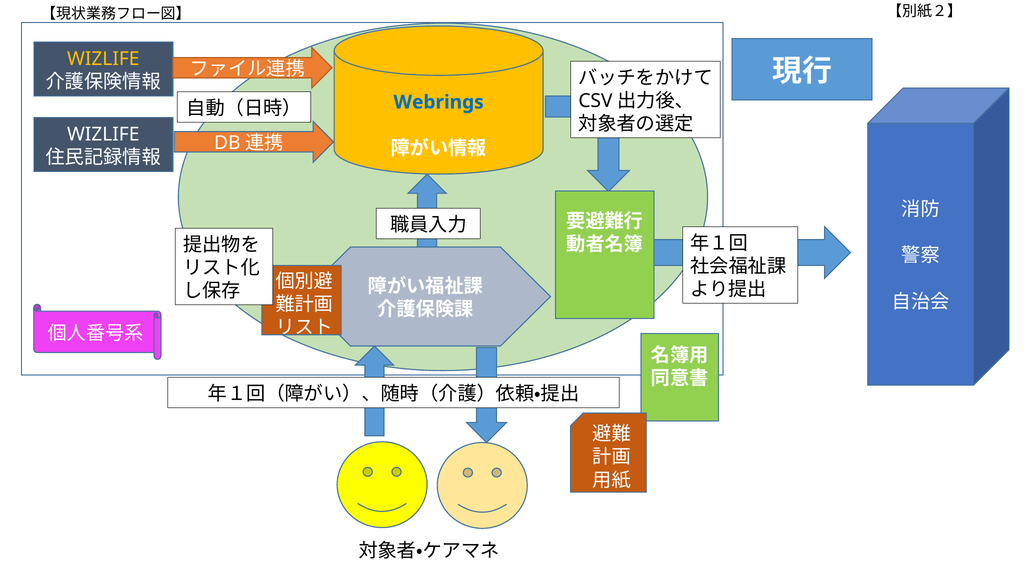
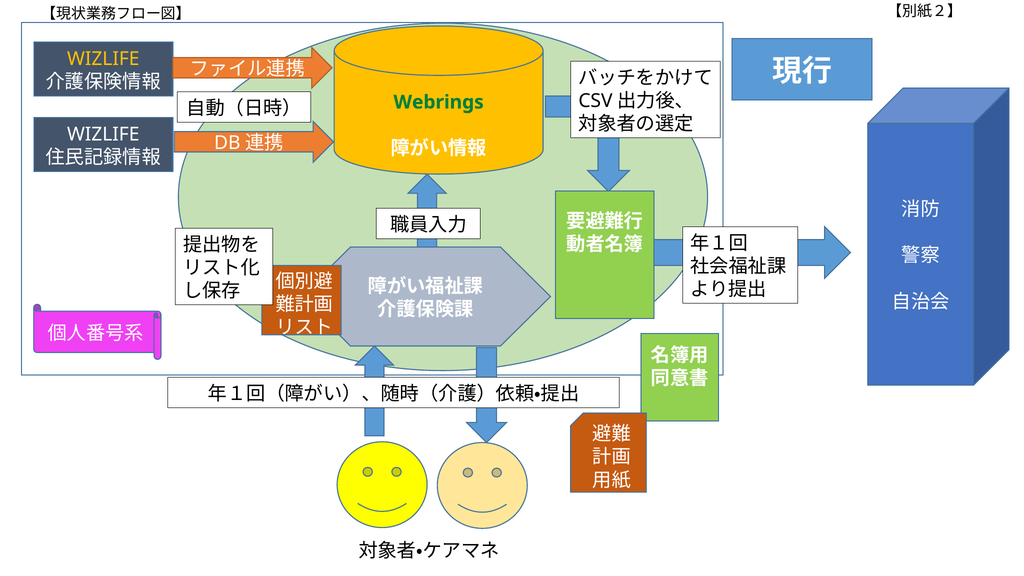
Webrings colour: blue -> green
